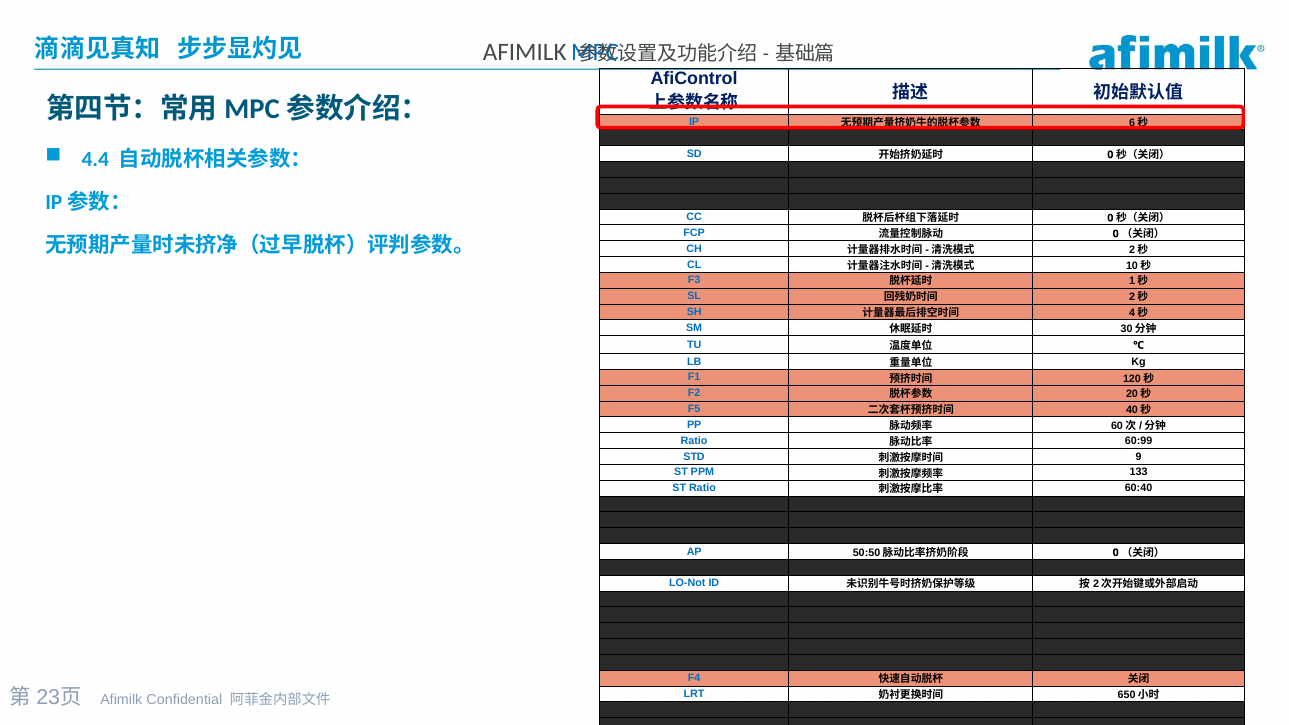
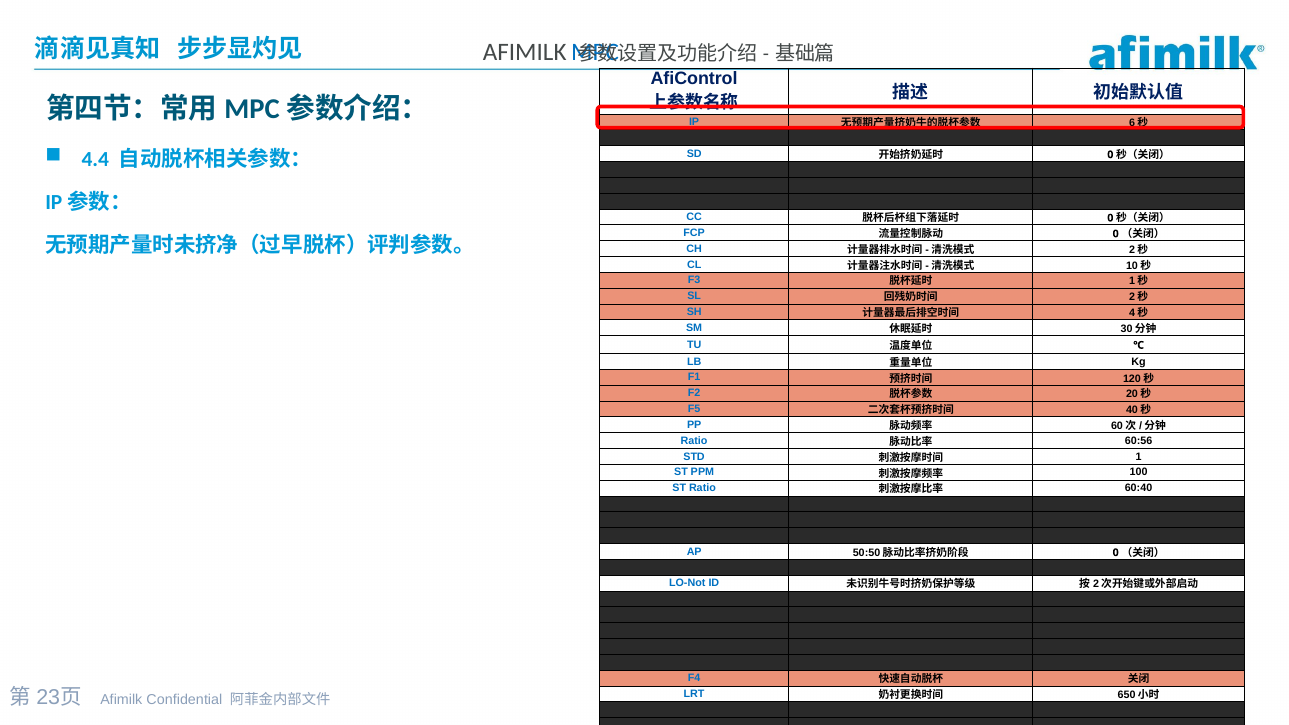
60:99: 60:99 -> 60:56
9: 9 -> 1
133: 133 -> 100
